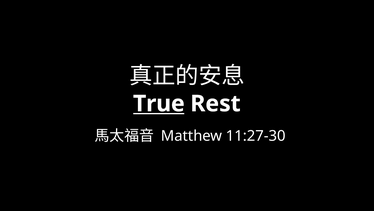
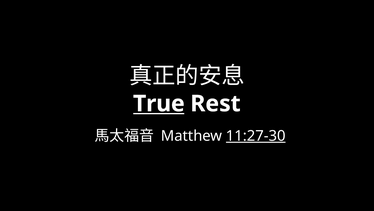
11:27-30 underline: none -> present
